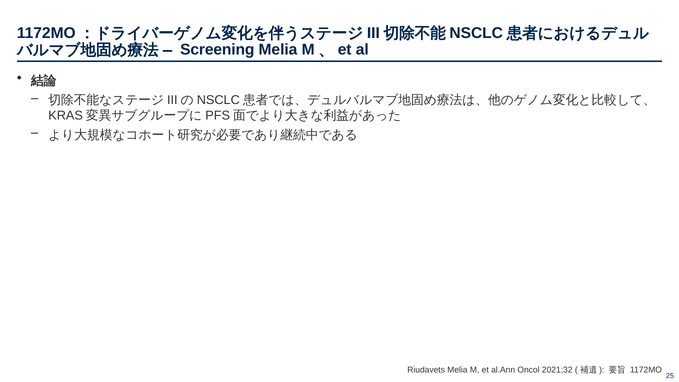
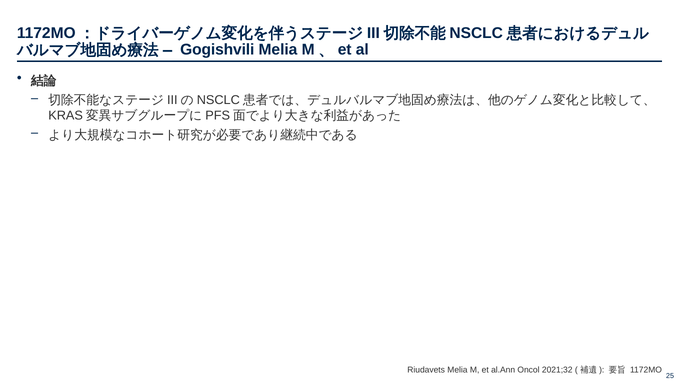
Screening: Screening -> Gogishvili
